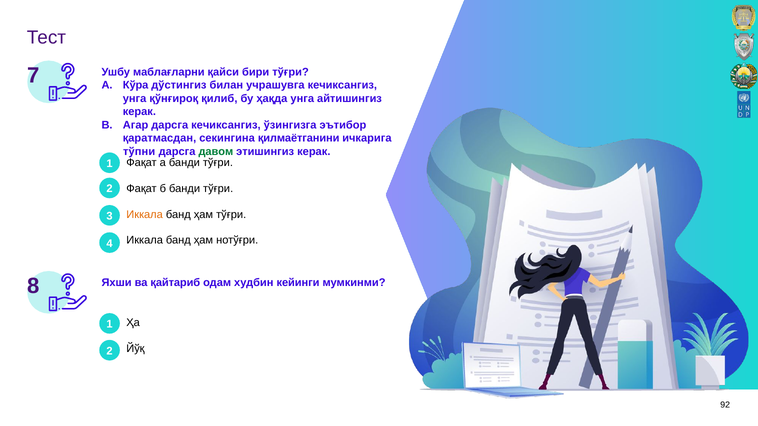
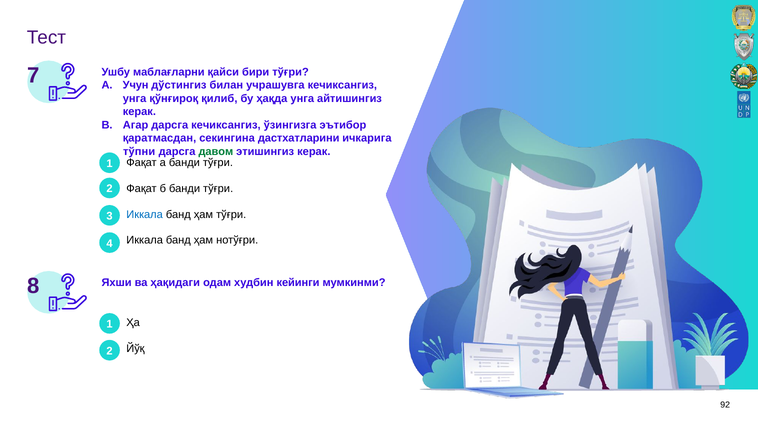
Кўра: Кўра -> Учун
қилмаётганини: қилмаётганини -> дастxатларини
Иккала at (145, 215) colour: orange -> blue
қайтариб: қайтариб -> ҳақидаги
